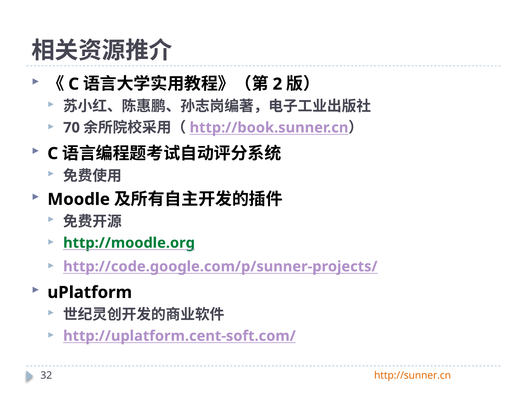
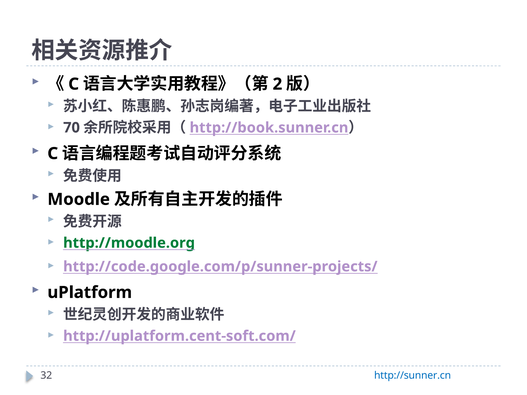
http://sunner.cn colour: orange -> blue
